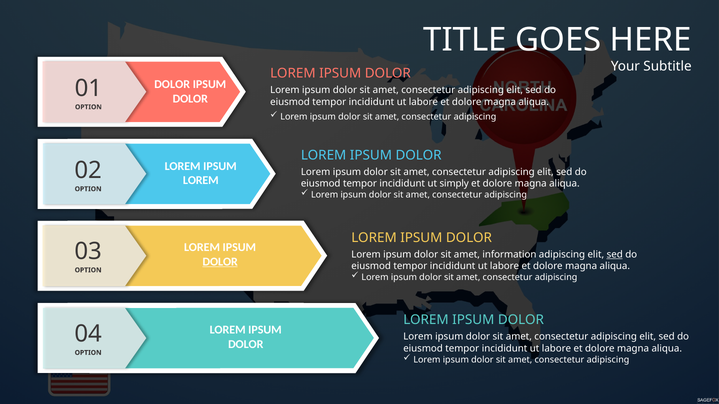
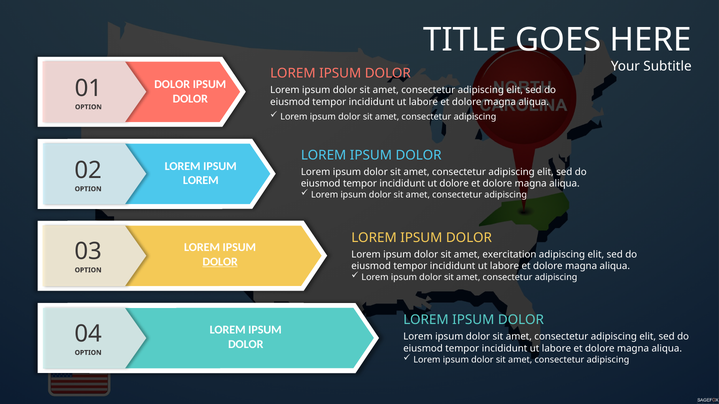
ut simply: simply -> dolore
information: information -> exercitation
sed at (615, 255) underline: present -> none
